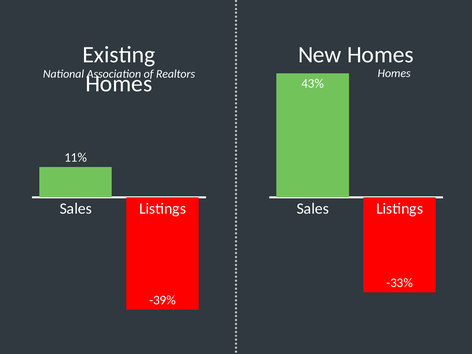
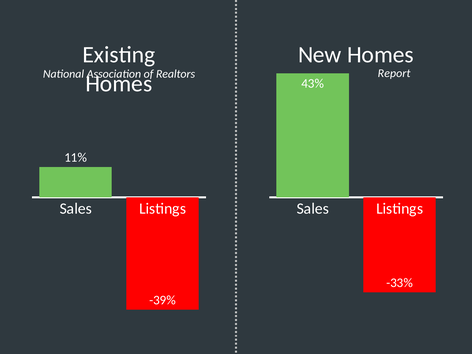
Realtors Homes: Homes -> Report
